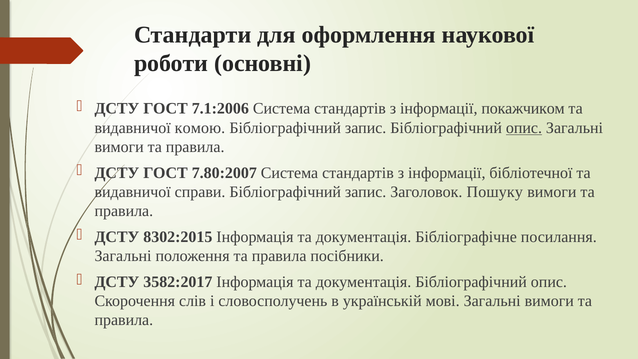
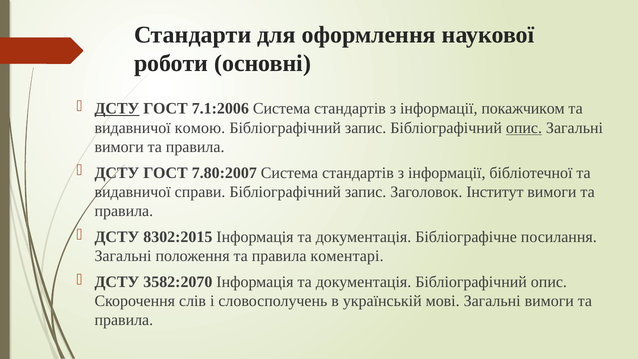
ДСТУ at (117, 109) underline: none -> present
Пошуку: Пошуку -> Інститут
посібники: посібники -> коментарі
3582:2017: 3582:2017 -> 3582:2070
